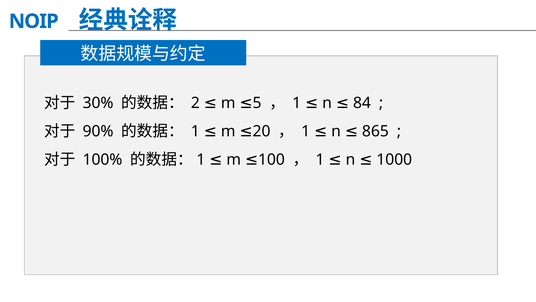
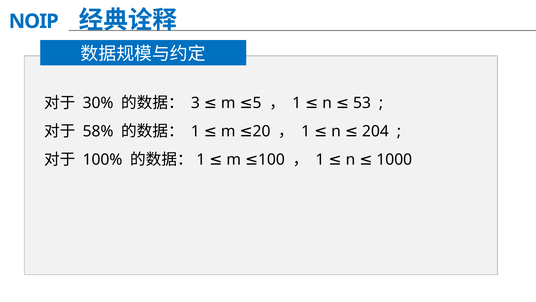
84: 84 -> 53
2: 2 -> 3
865: 865 -> 204
90%: 90% -> 58%
